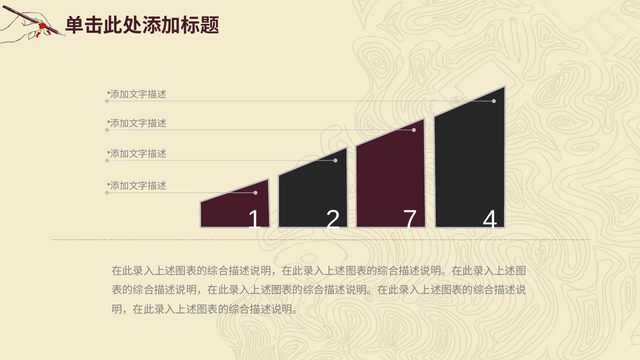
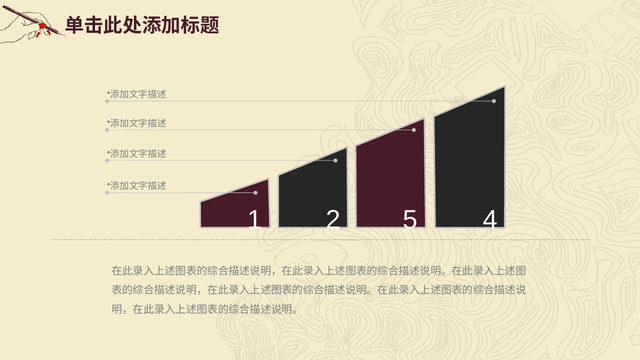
7: 7 -> 5
